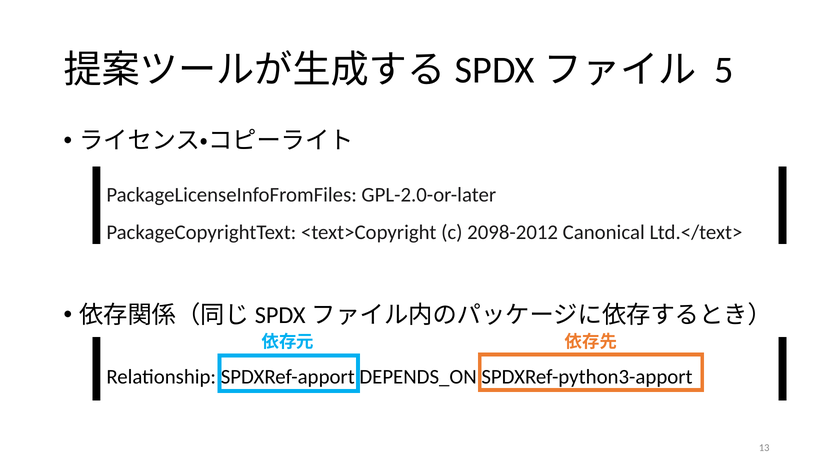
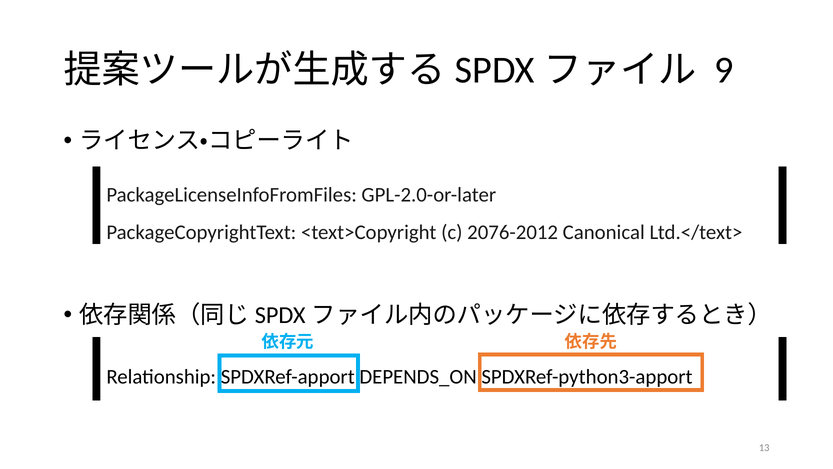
5: 5 -> 9
2098-2012: 2098-2012 -> 2076-2012
